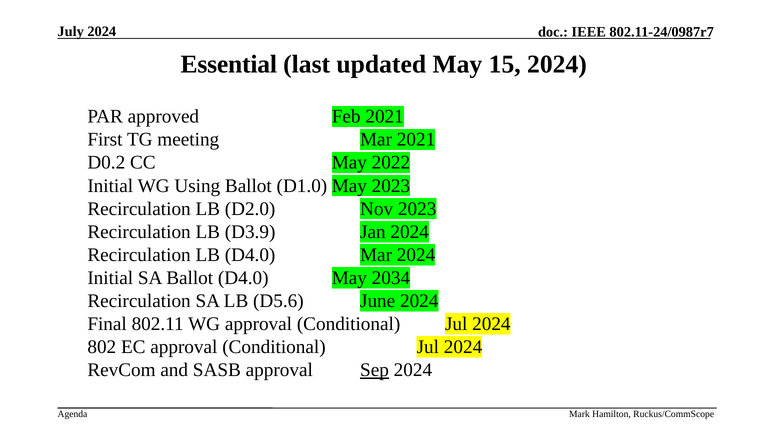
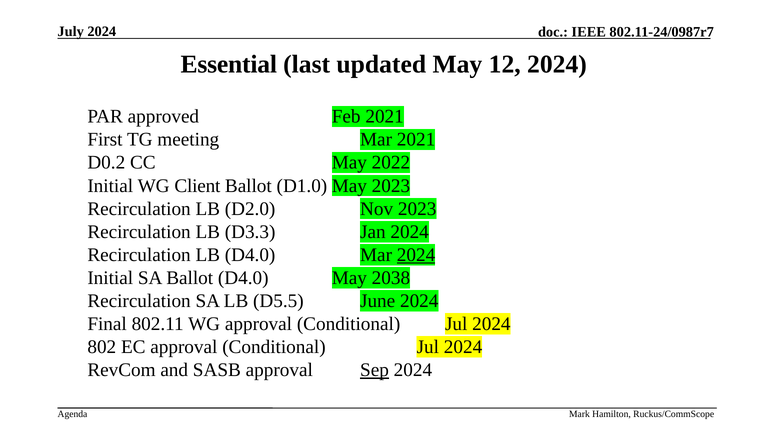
15: 15 -> 12
Using: Using -> Client
D3.9: D3.9 -> D3.3
2024 at (416, 255) underline: none -> present
2034: 2034 -> 2038
D5.6: D5.6 -> D5.5
